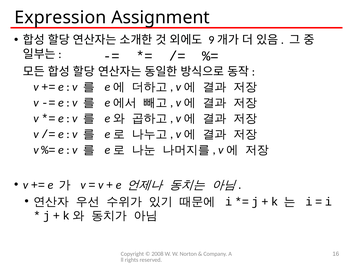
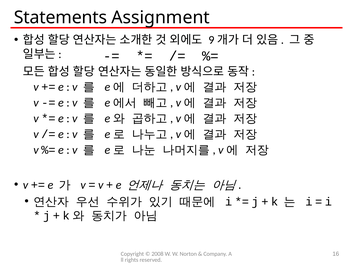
Expression: Expression -> Statements
